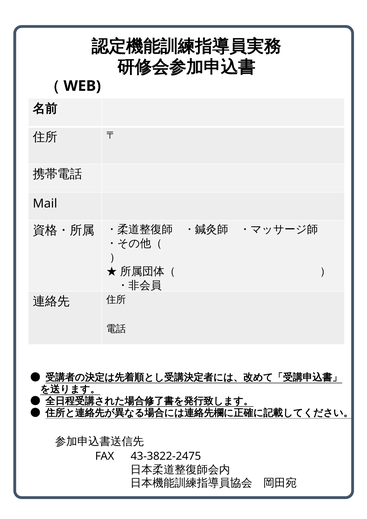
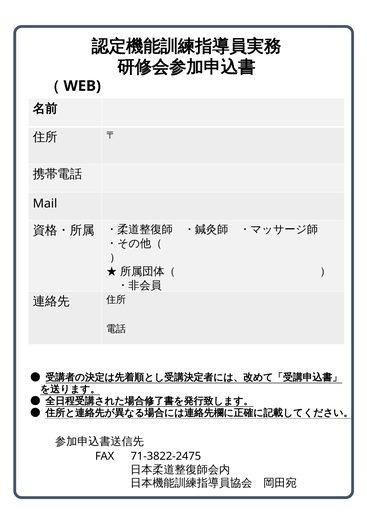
43-3822-2475: 43-3822-2475 -> 71-3822-2475
